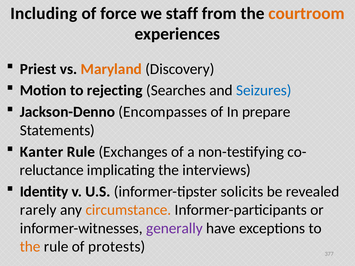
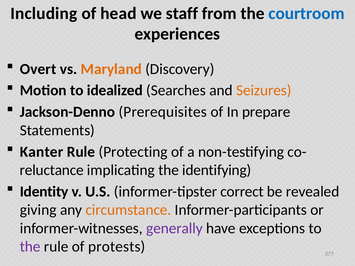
force: force -> head
courtroom colour: orange -> blue
Priest: Priest -> Overt
rejecting: rejecting -> idealized
Seizures colour: blue -> orange
Encompasses: Encompasses -> Prerequisites
Exchanges: Exchanges -> Protecting
interviews: interviews -> identifying
solicits: solicits -> correct
rarely: rarely -> giving
the at (30, 247) colour: orange -> purple
